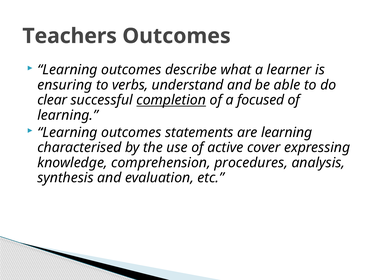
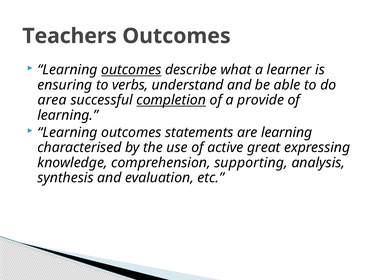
outcomes at (131, 70) underline: none -> present
clear: clear -> area
focused: focused -> provide
cover: cover -> great
procedures: procedures -> supporting
